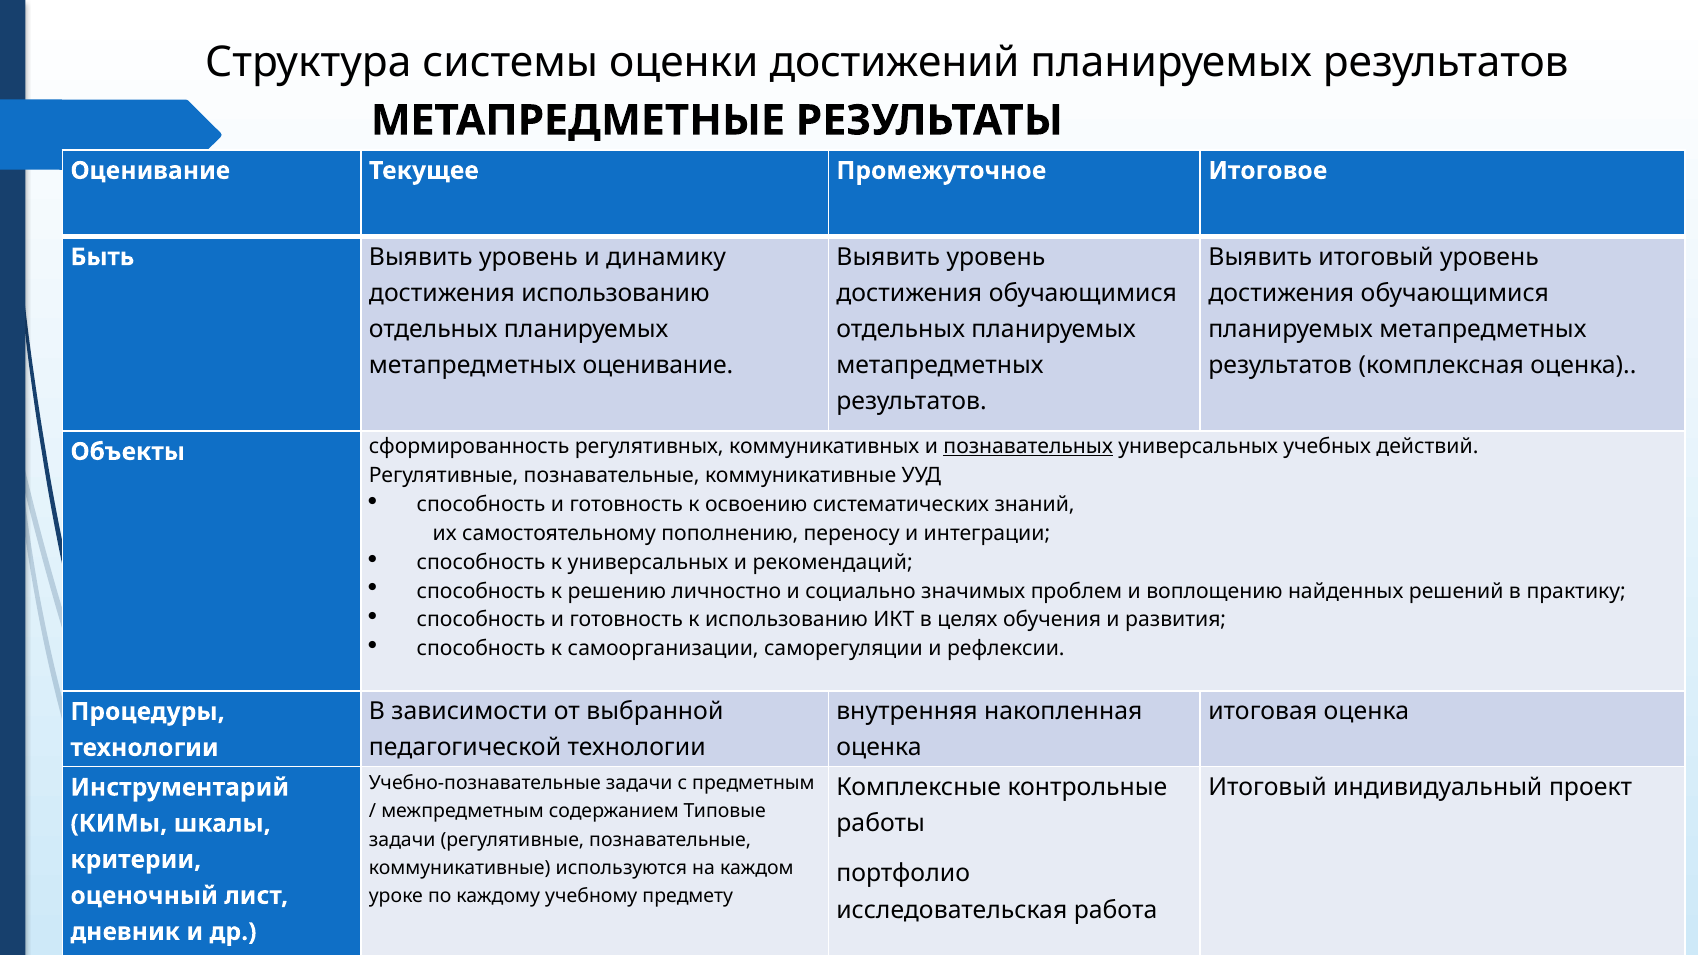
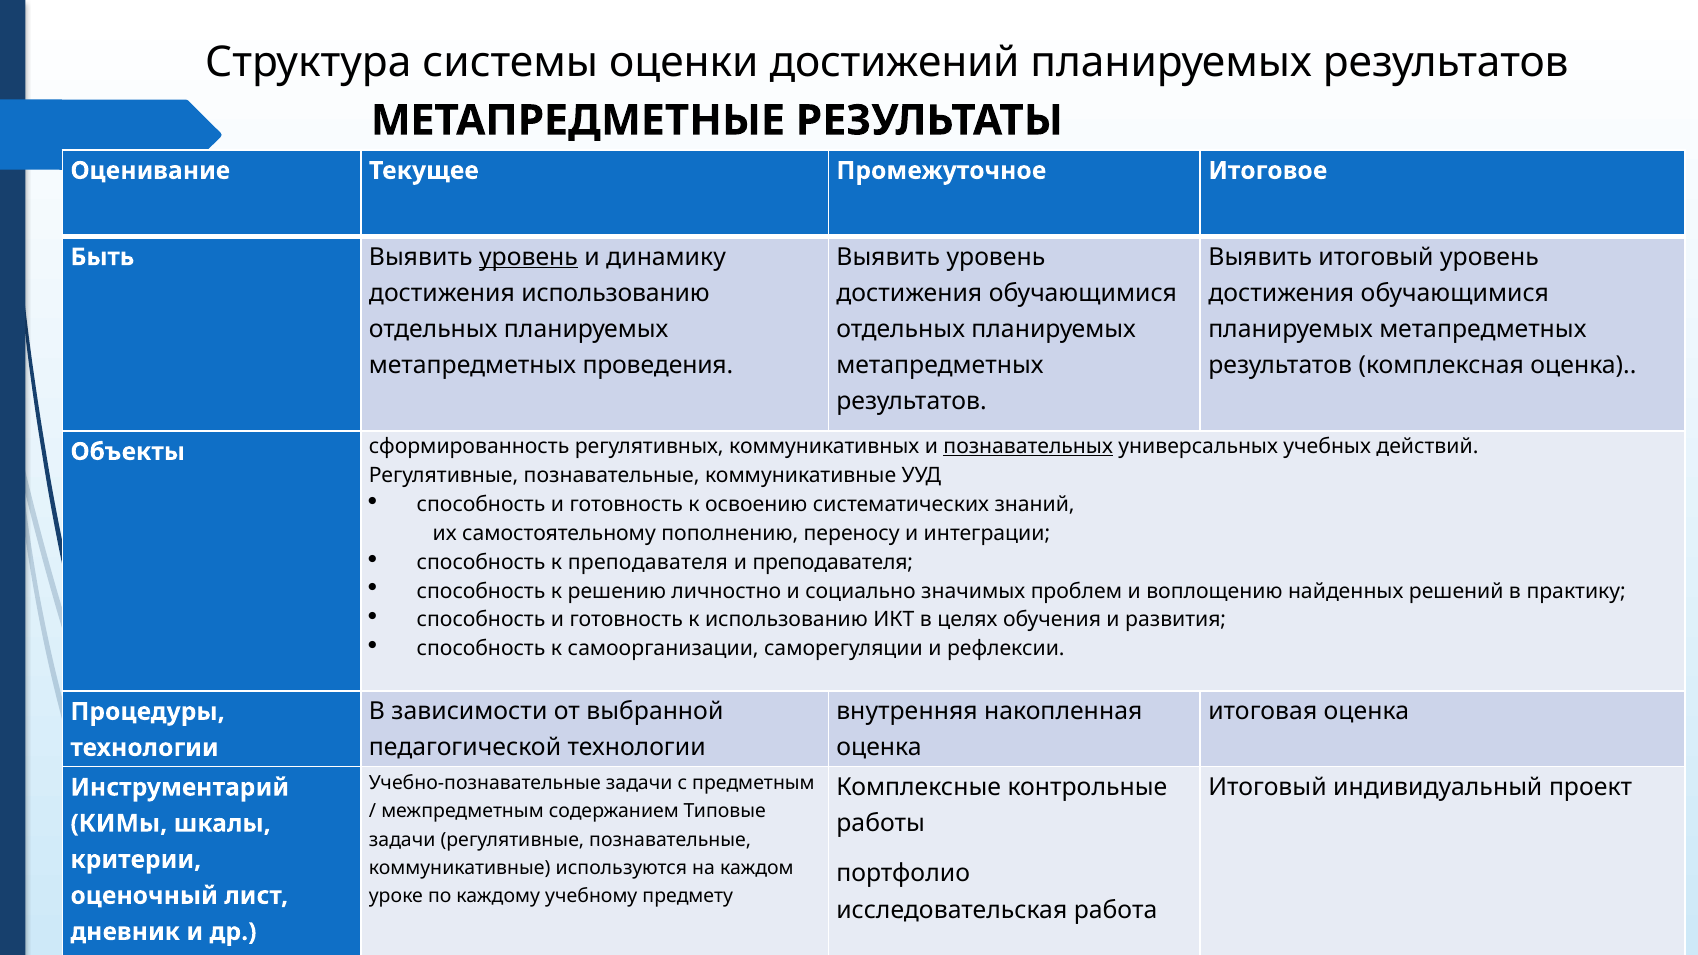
уровень at (528, 257) underline: none -> present
метапредметных оценивание: оценивание -> проведения
к универсальных: универсальных -> преподавателя
и рекомендаций: рекомендаций -> преподавателя
